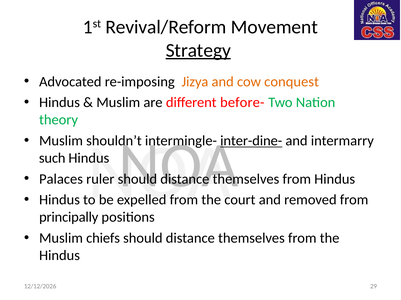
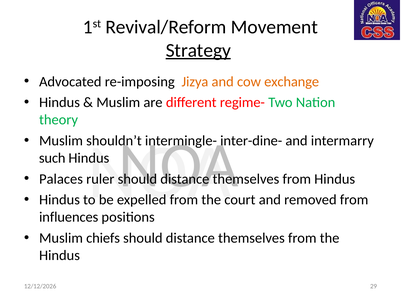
conquest: conquest -> exchange
before-: before- -> regime-
inter-dine- underline: present -> none
principally: principally -> influences
